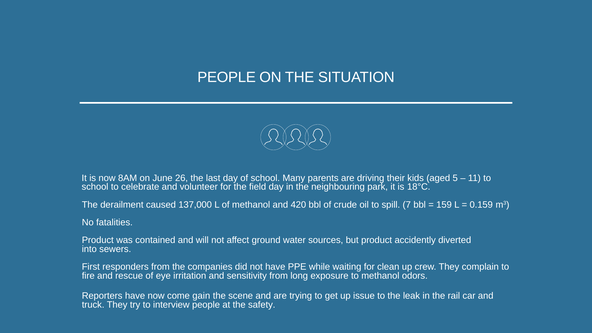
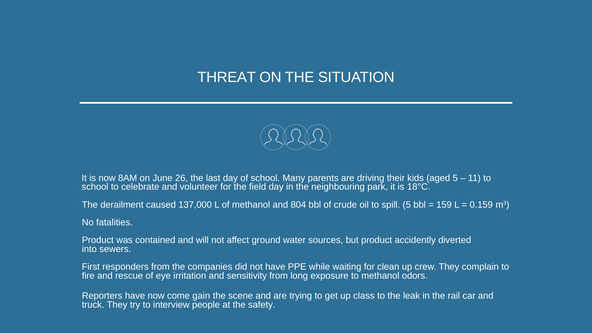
PEOPLE at (227, 77): PEOPLE -> THREAT
420: 420 -> 804
spill 7: 7 -> 5
issue: issue -> class
